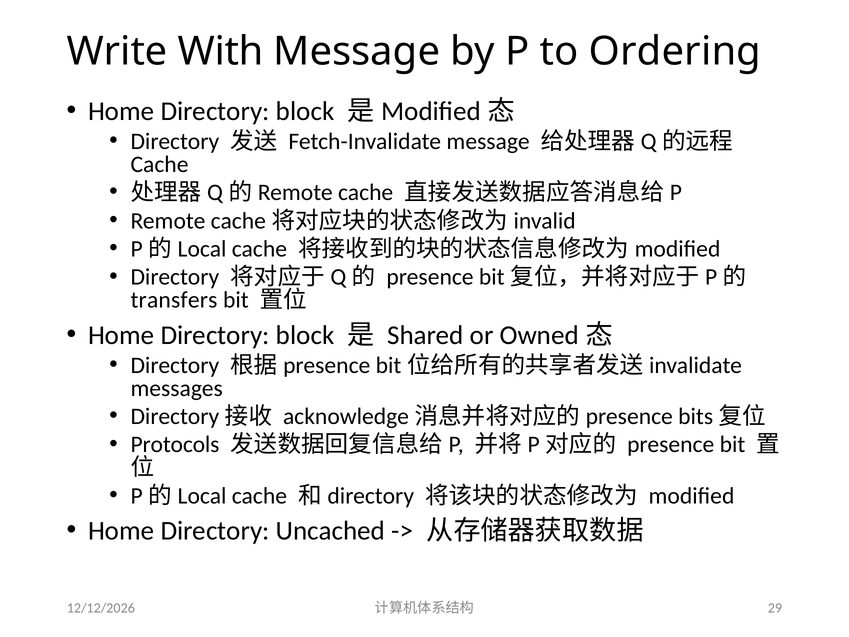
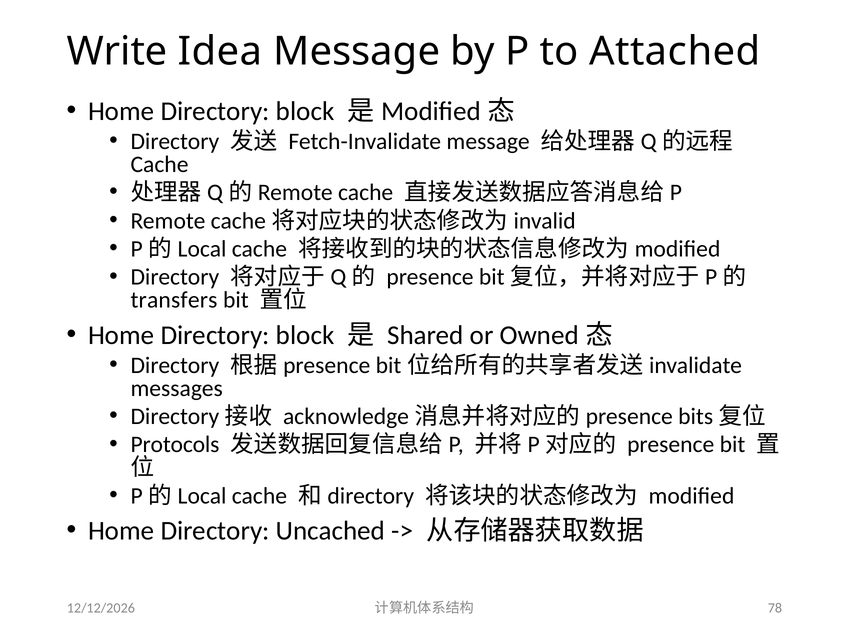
With: With -> Idea
Ordering: Ordering -> Attached
29: 29 -> 78
